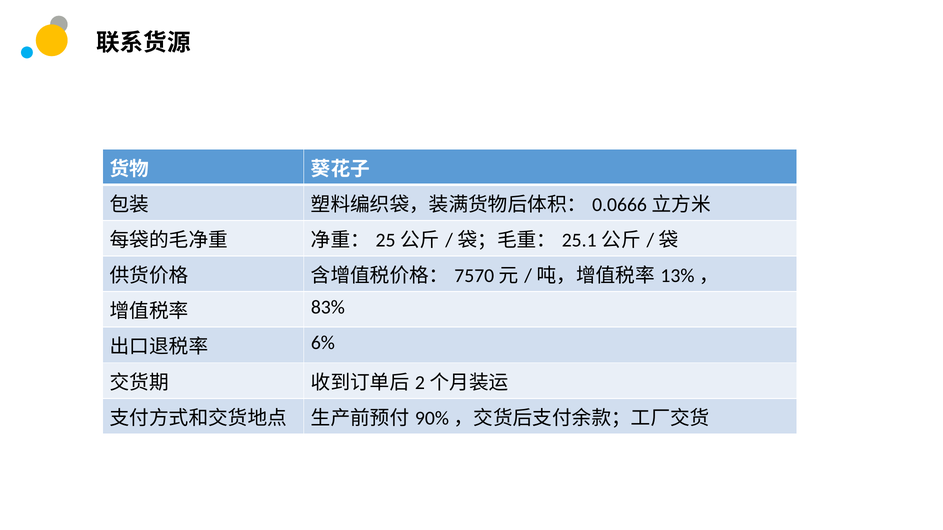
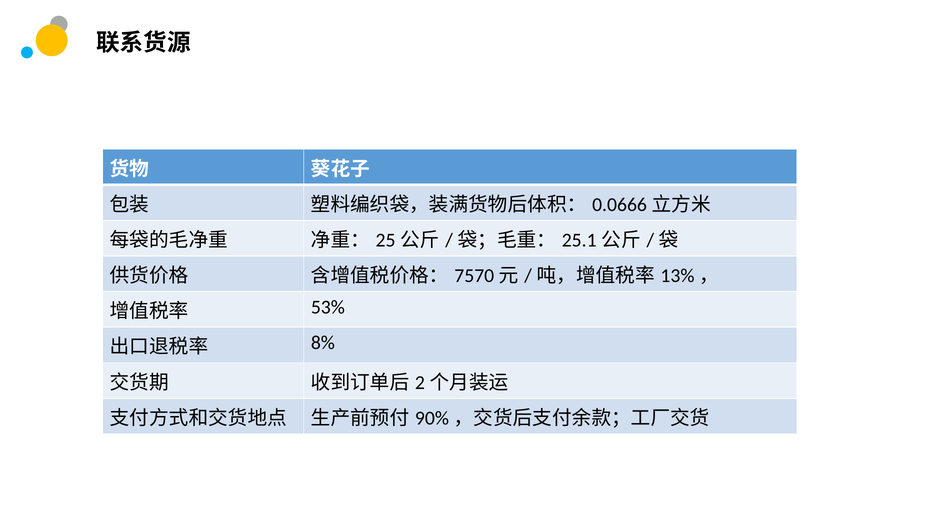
83%: 83% -> 53%
6%: 6% -> 8%
